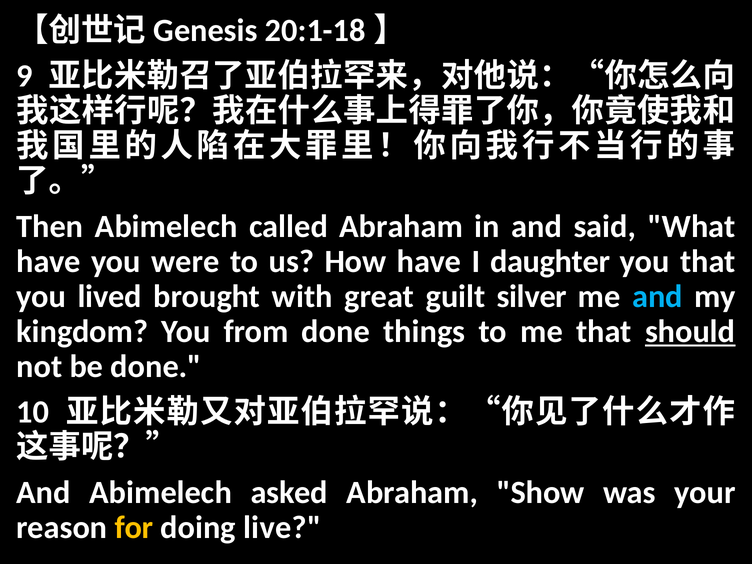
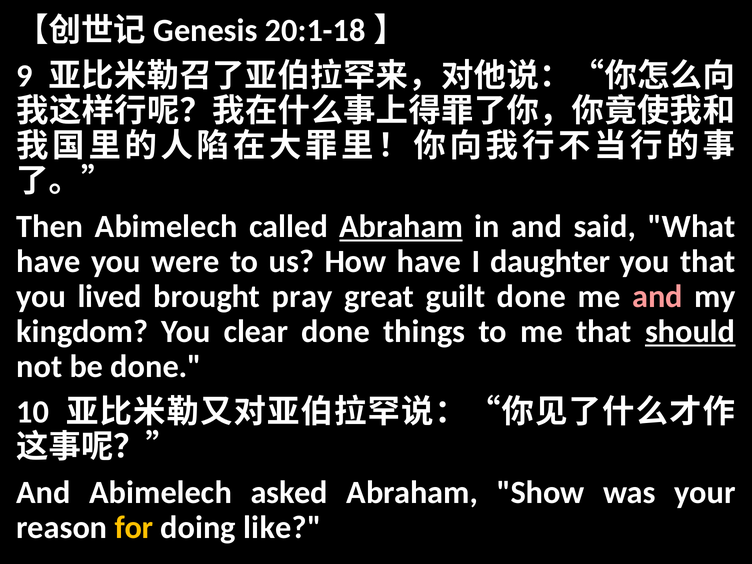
Abraham at (401, 227) underline: none -> present
with: with -> pray
guilt silver: silver -> done
and at (658, 297) colour: light blue -> pink
from: from -> clear
live: live -> like
